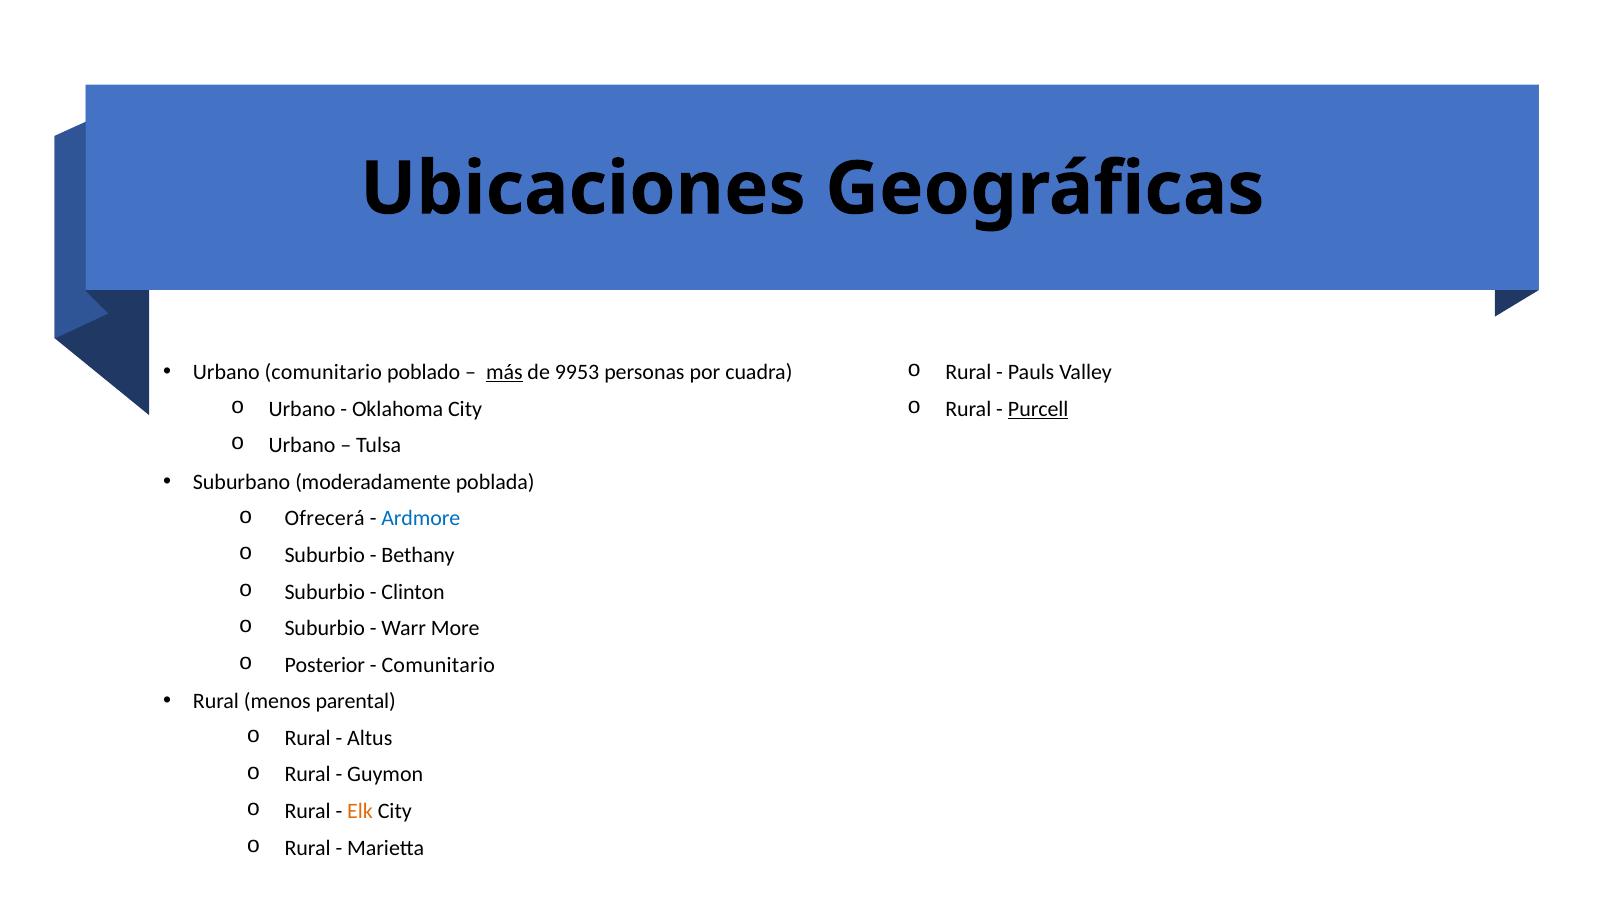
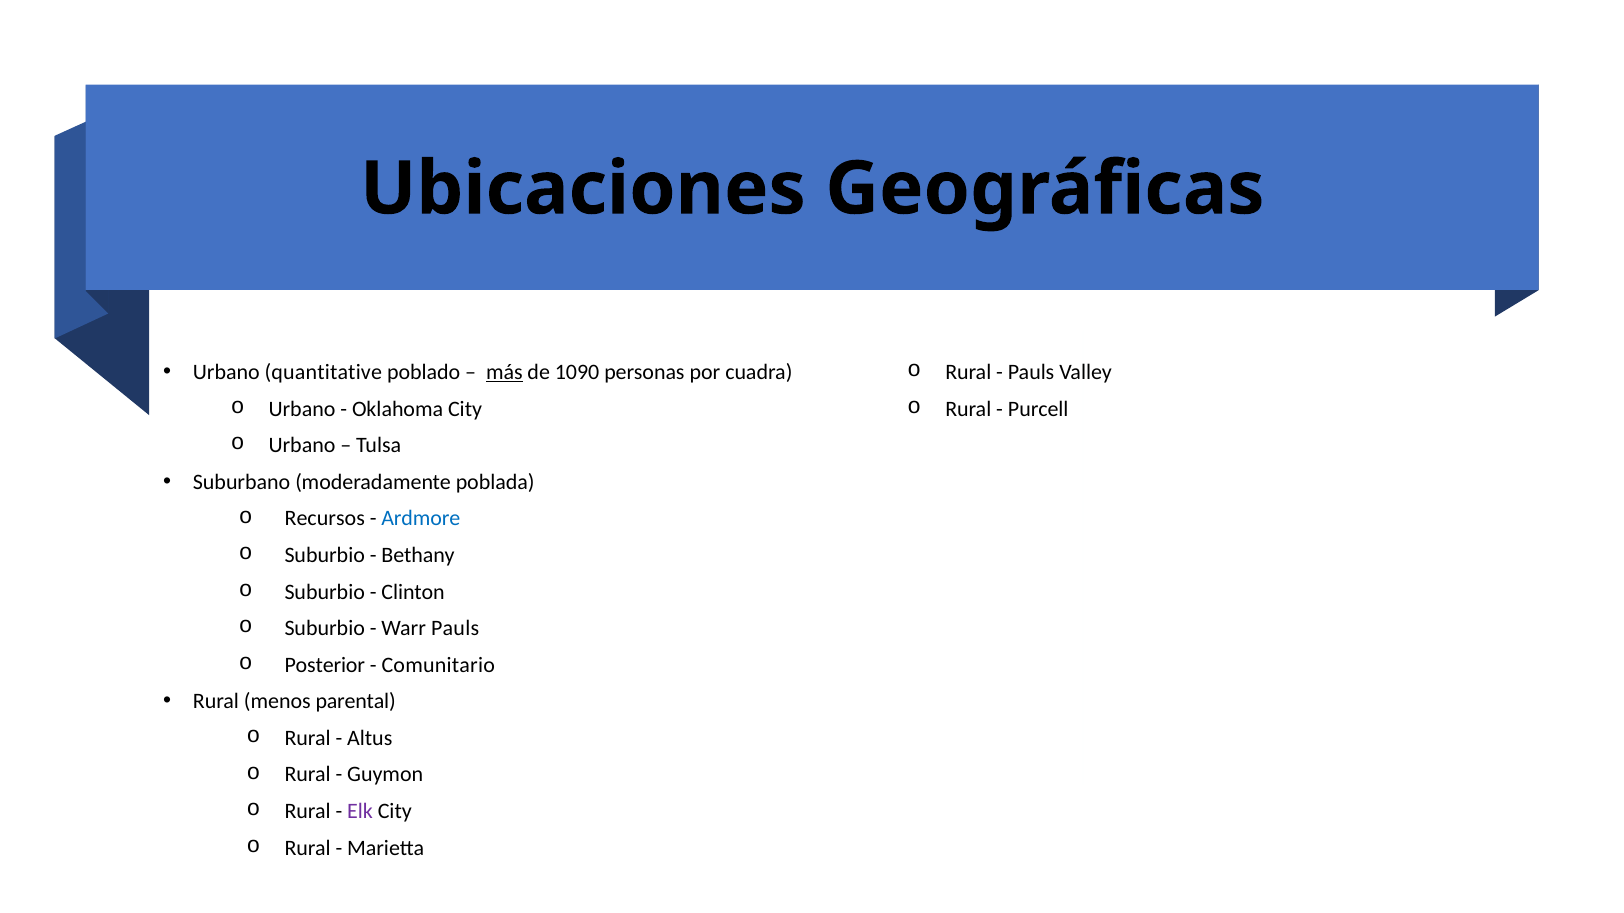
Urbano comunitario: comunitario -> quantitative
9953: 9953 -> 1090
Purcell underline: present -> none
Ofrecerá: Ofrecerá -> Recursos
Warr More: More -> Pauls
Elk colour: orange -> purple
